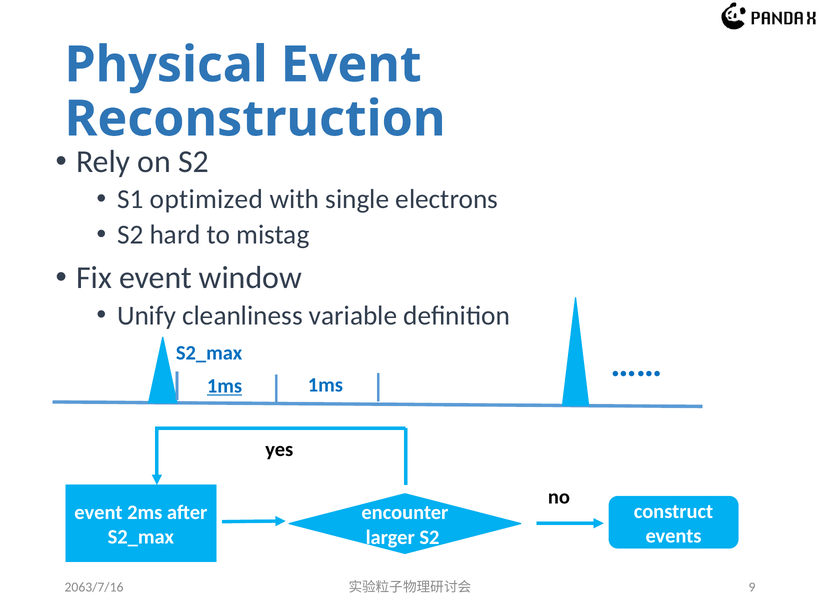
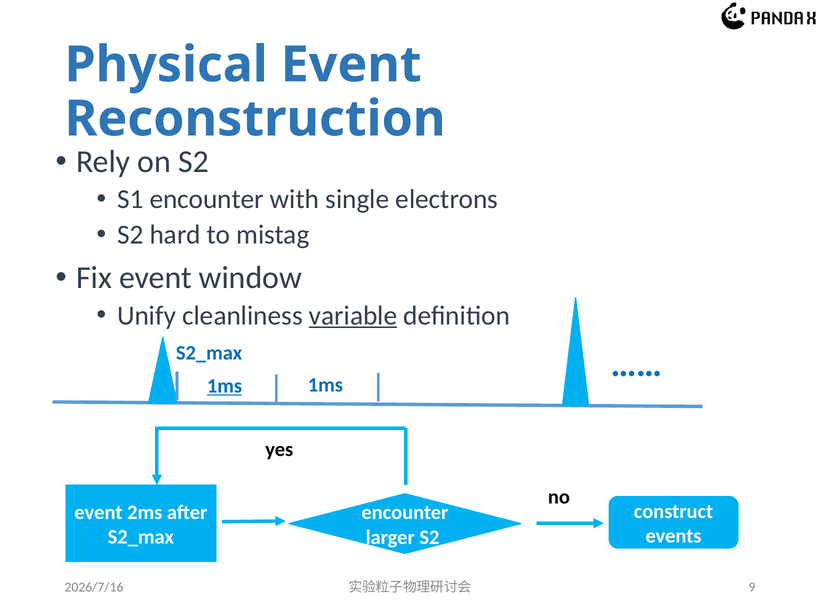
S1 optimized: optimized -> encounter
variable underline: none -> present
2063/7/16: 2063/7/16 -> 2026/7/16
